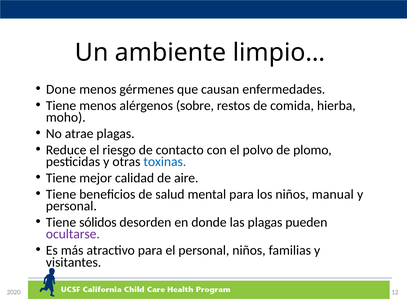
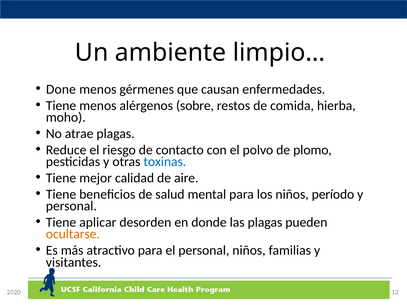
manual: manual -> período
sólidos: sólidos -> aplicar
ocultarse colour: purple -> orange
